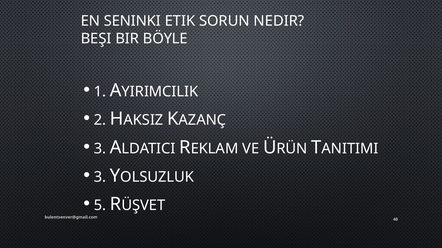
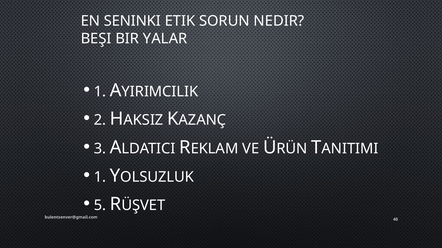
BÖYLE: BÖYLE -> YALAR
3 at (100, 177): 3 -> 1
